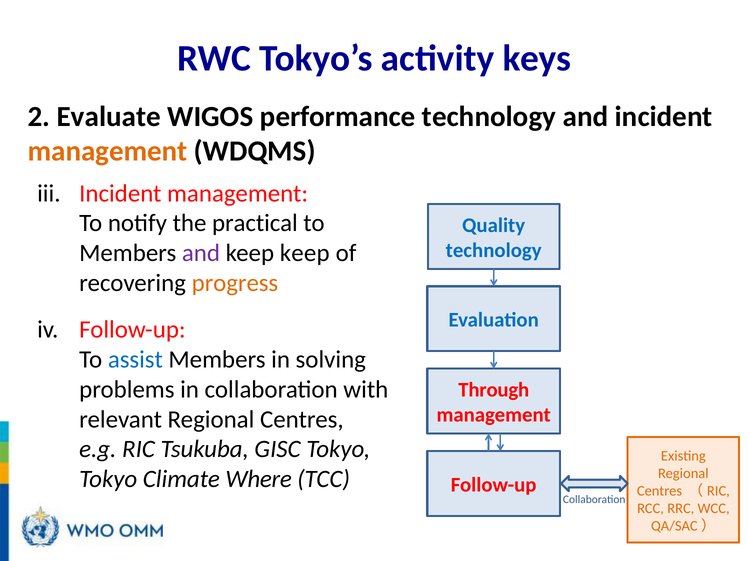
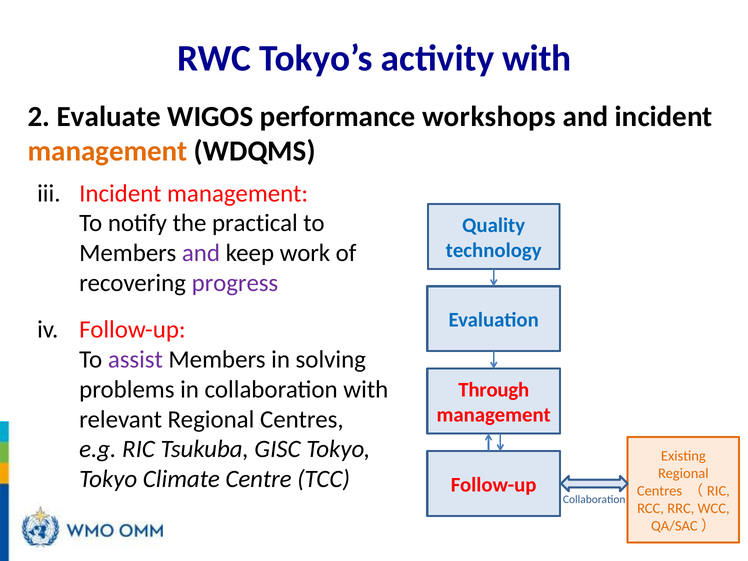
activity keys: keys -> with
performance technology: technology -> workshops
keep keep: keep -> work
progress colour: orange -> purple
assist colour: blue -> purple
Where: Where -> Centre
